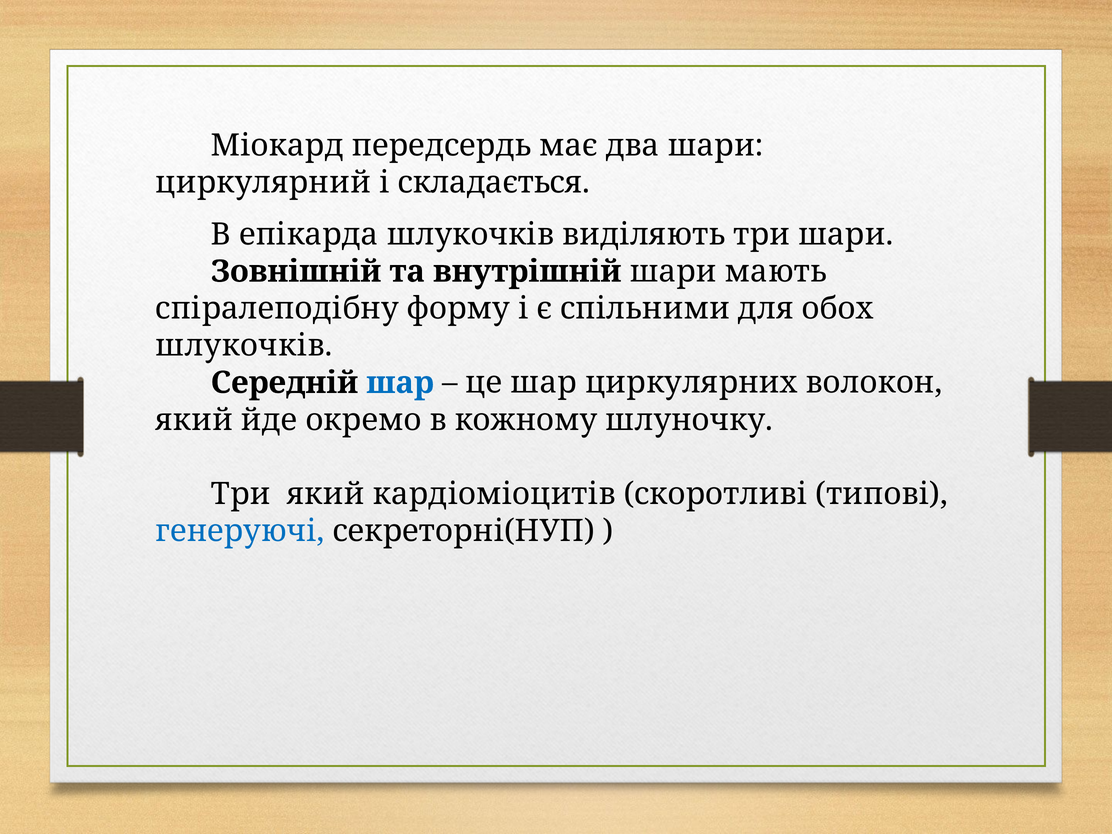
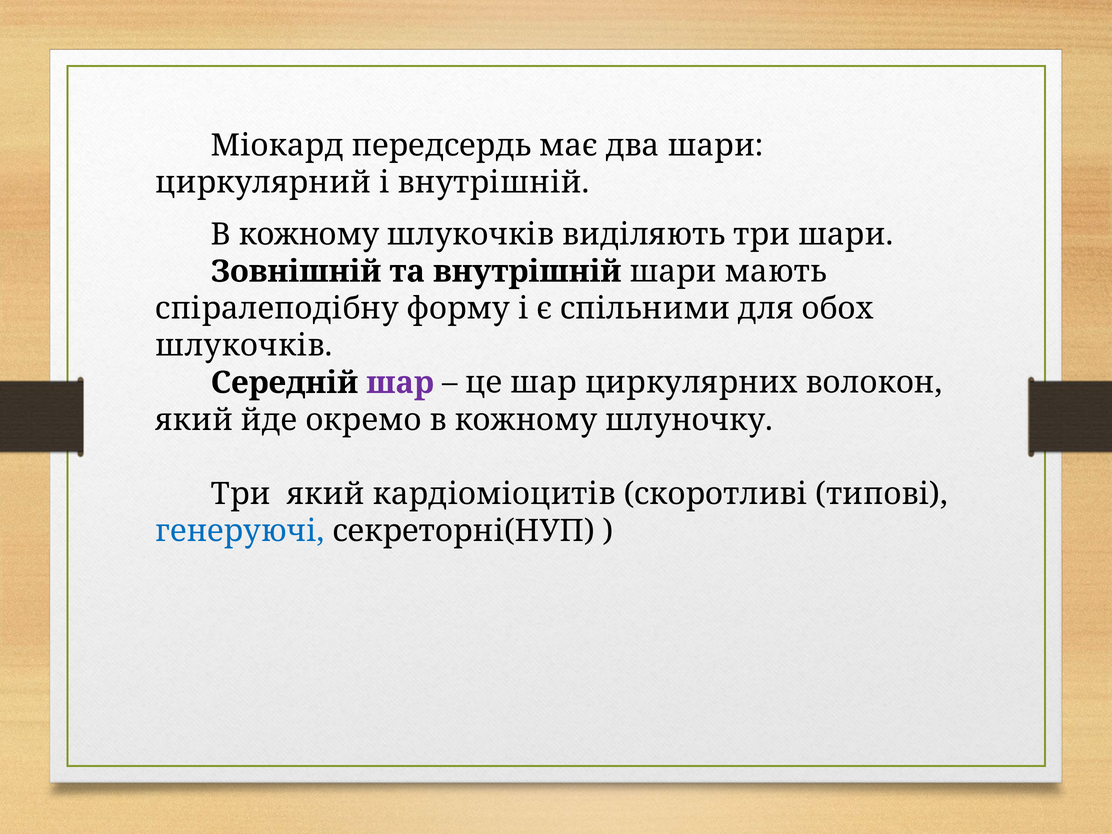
і складається: складається -> внутрішній
епікарда at (309, 234): епікарда -> кожному
шар at (400, 383) colour: blue -> purple
